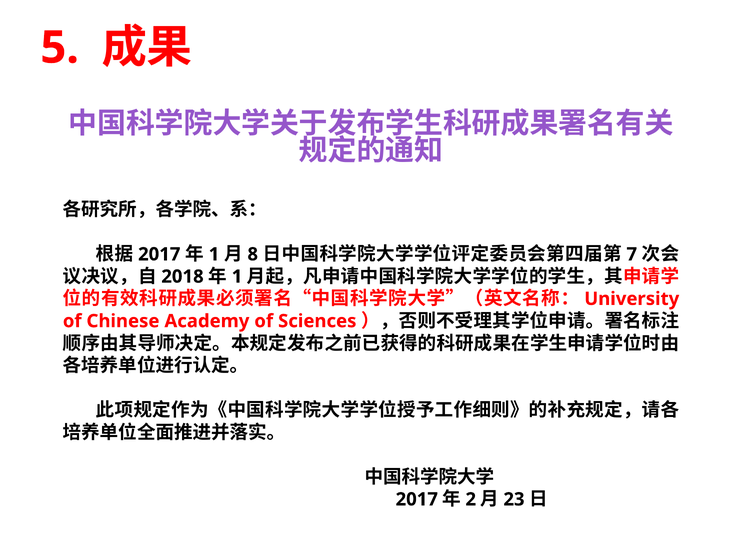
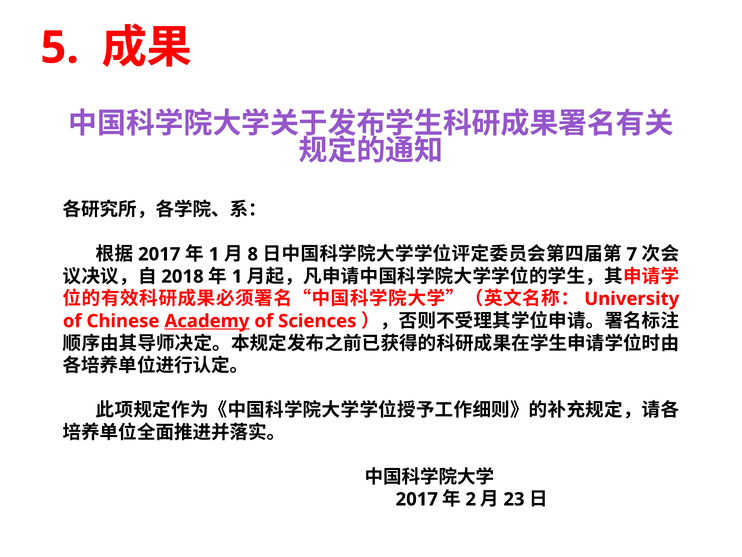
Academy underline: none -> present
